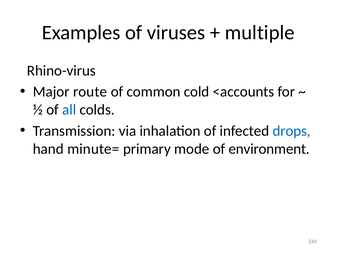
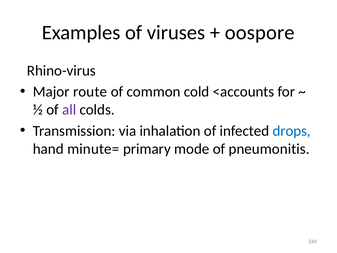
multiple: multiple -> oospore
all colour: blue -> purple
environment: environment -> pneumonitis
